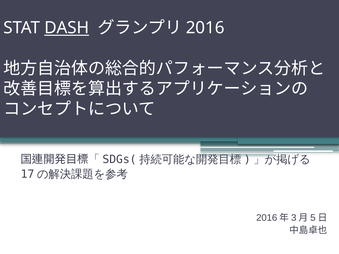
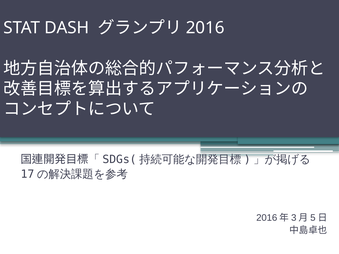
DASH underline: present -> none
